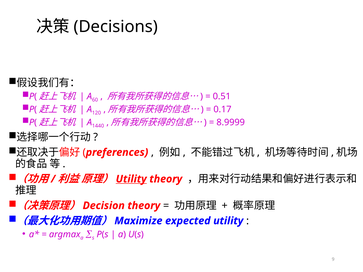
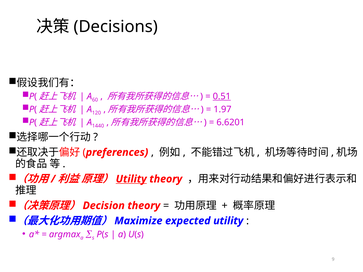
0.51 underline: none -> present
0.17: 0.17 -> 1.97
8.9999: 8.9999 -> 6.6201
